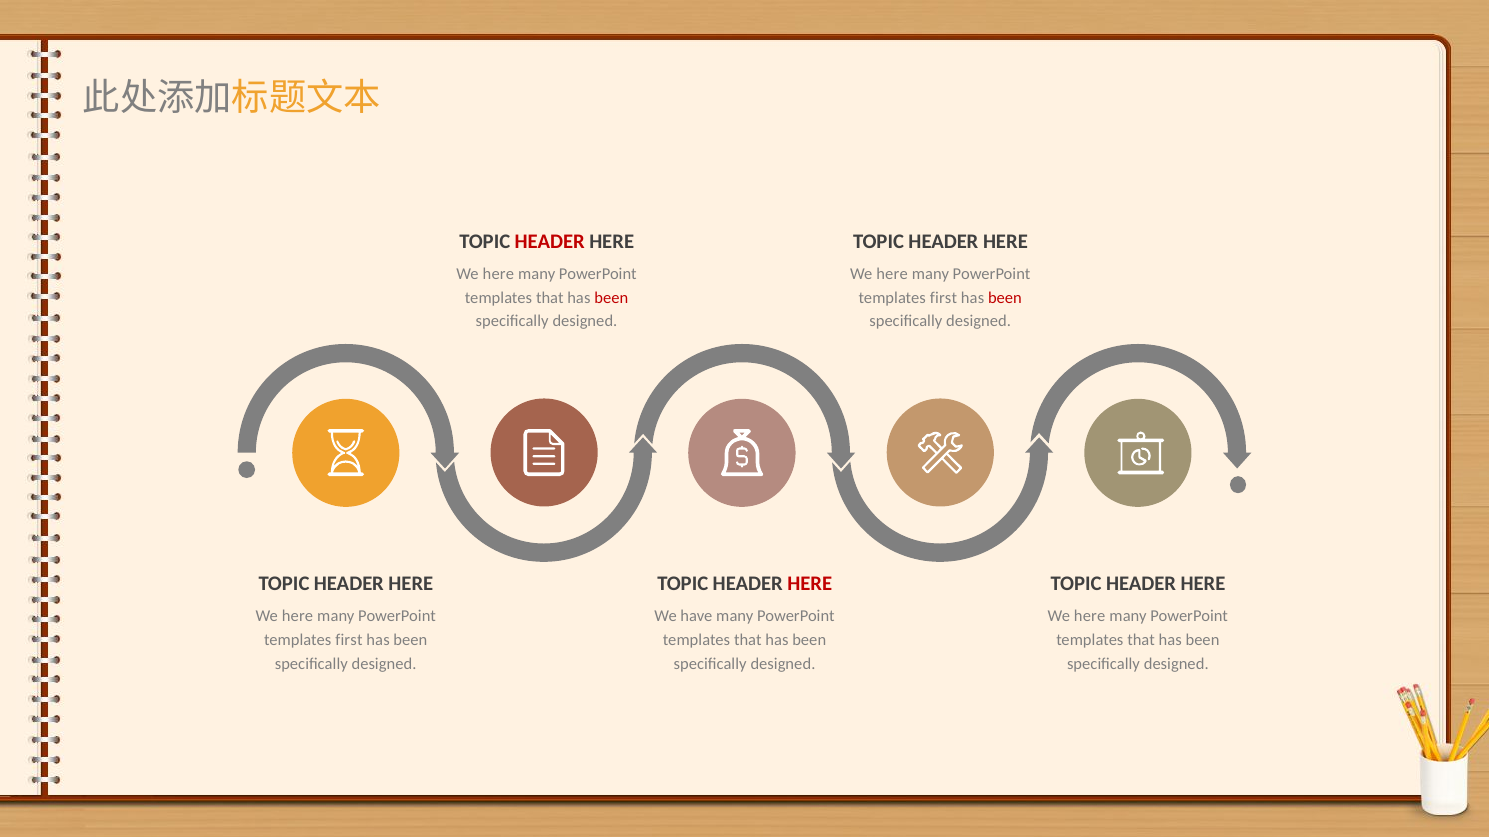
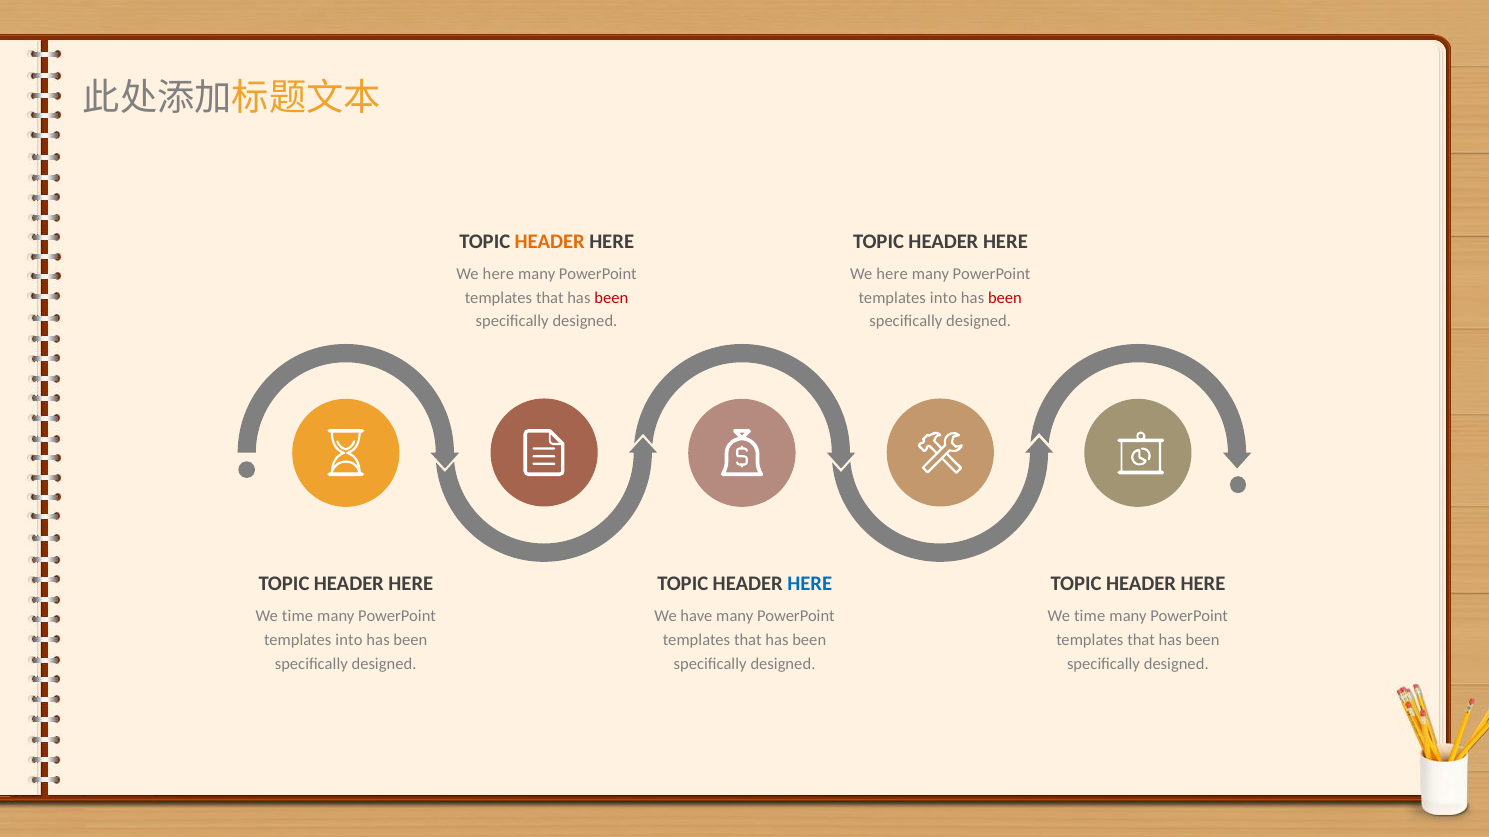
HEADER at (550, 242) colour: red -> orange
first at (943, 298): first -> into
HERE at (810, 585) colour: red -> blue
here at (297, 617): here -> time
here at (1090, 617): here -> time
first at (349, 641): first -> into
